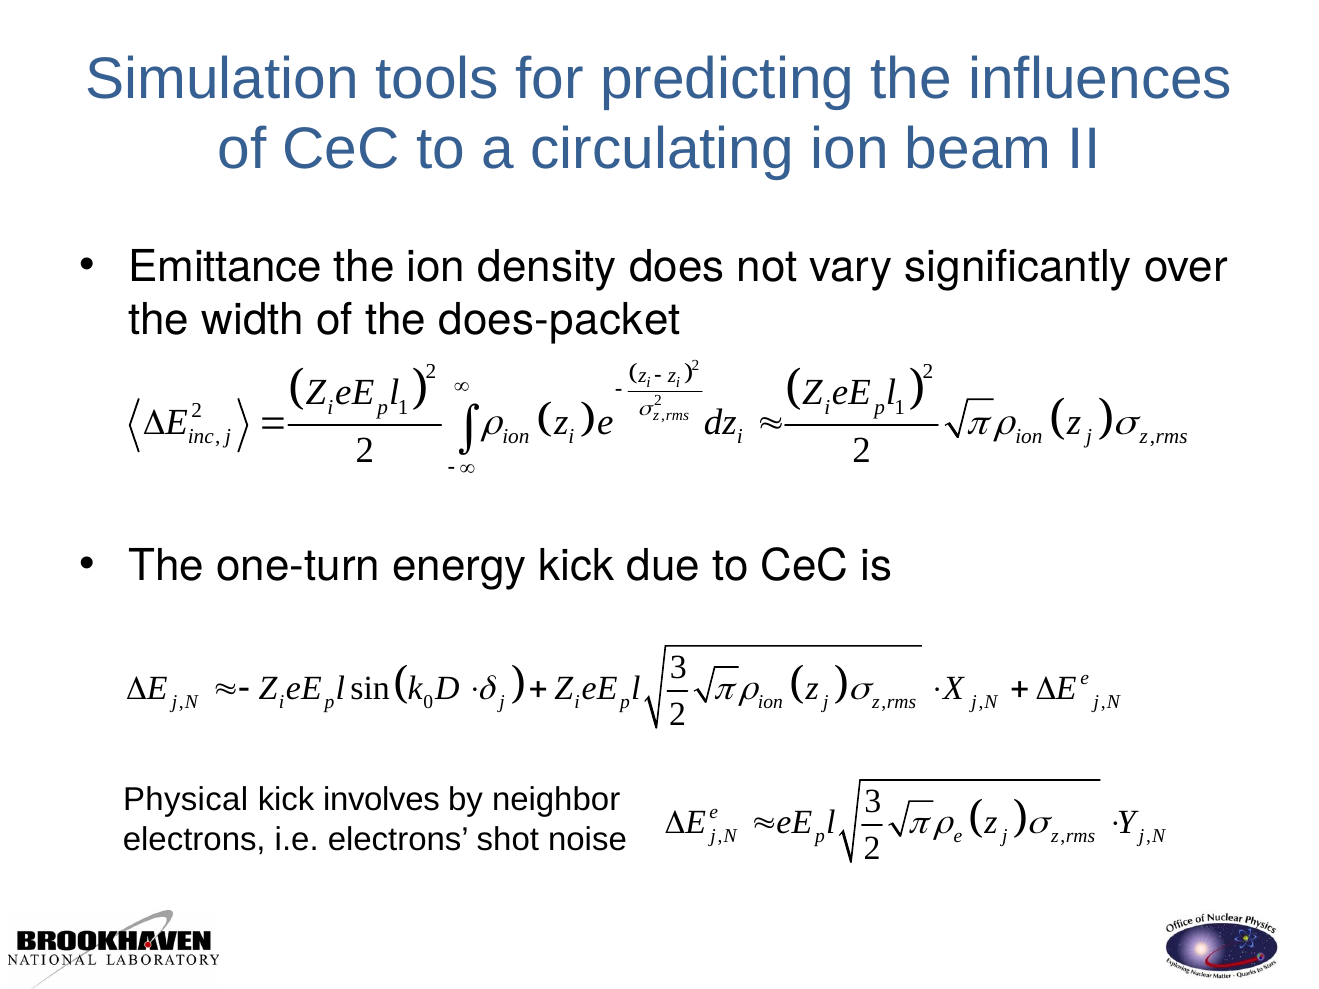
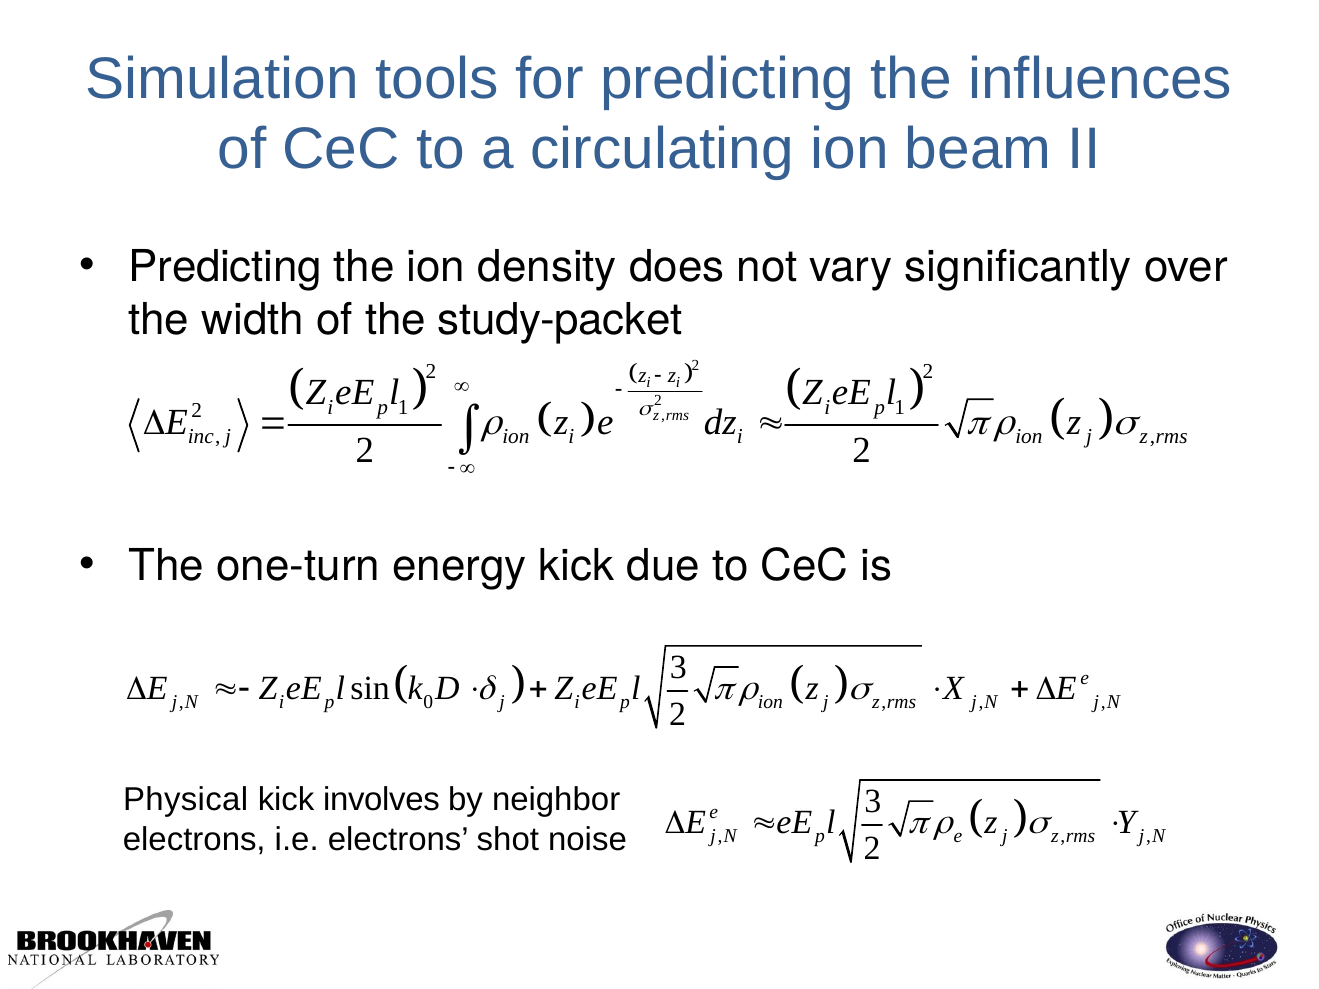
Emittance at (225, 267): Emittance -> Predicting
does-packet: does-packet -> study-packet
